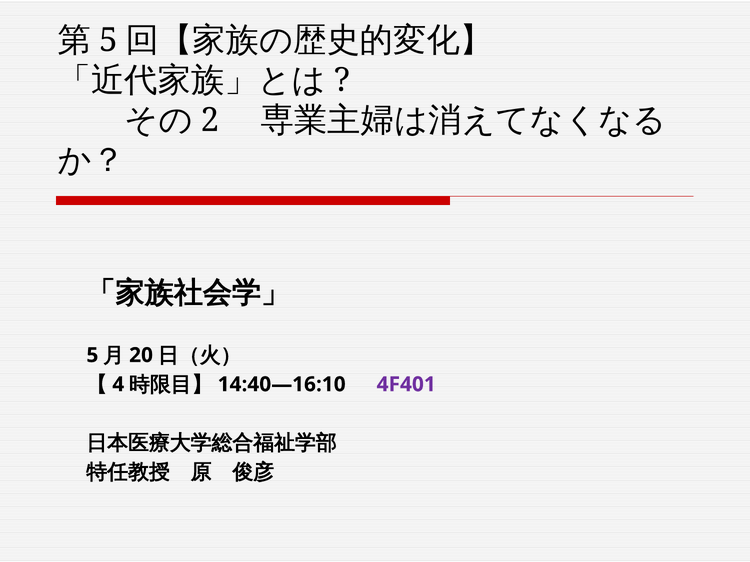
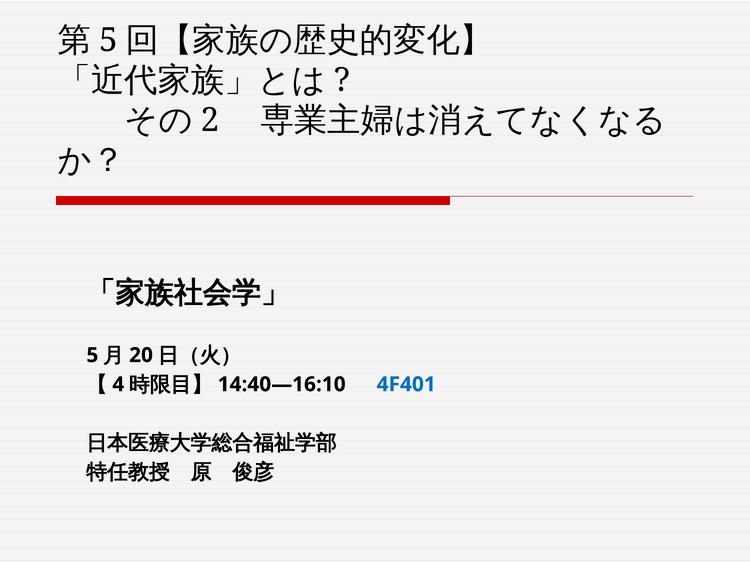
4F401 colour: purple -> blue
